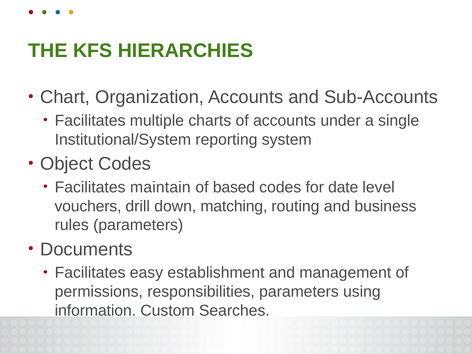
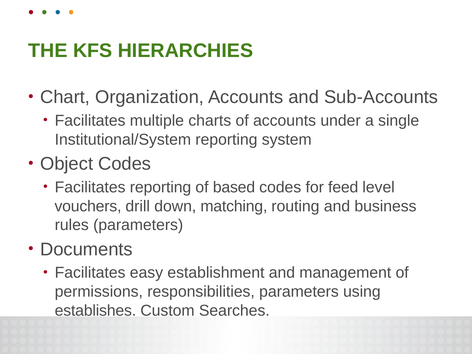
Facilitates maintain: maintain -> reporting
date: date -> feed
information: information -> establishes
